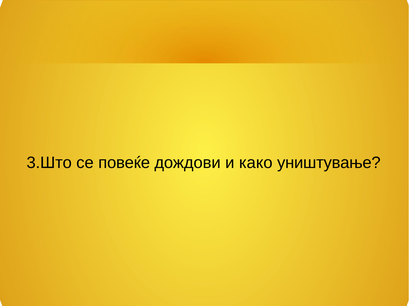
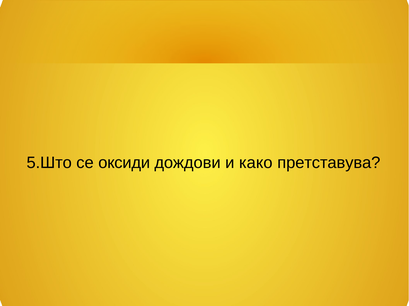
3.Што: 3.Што -> 5.Што
повеќе: повеќе -> оксиди
уништување: уништување -> претставува
